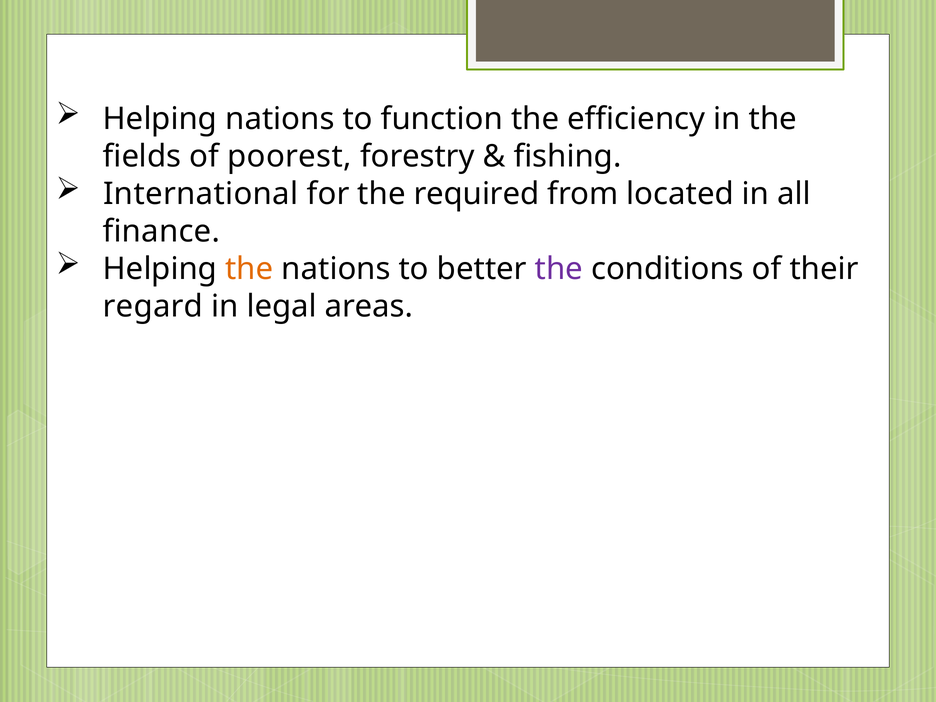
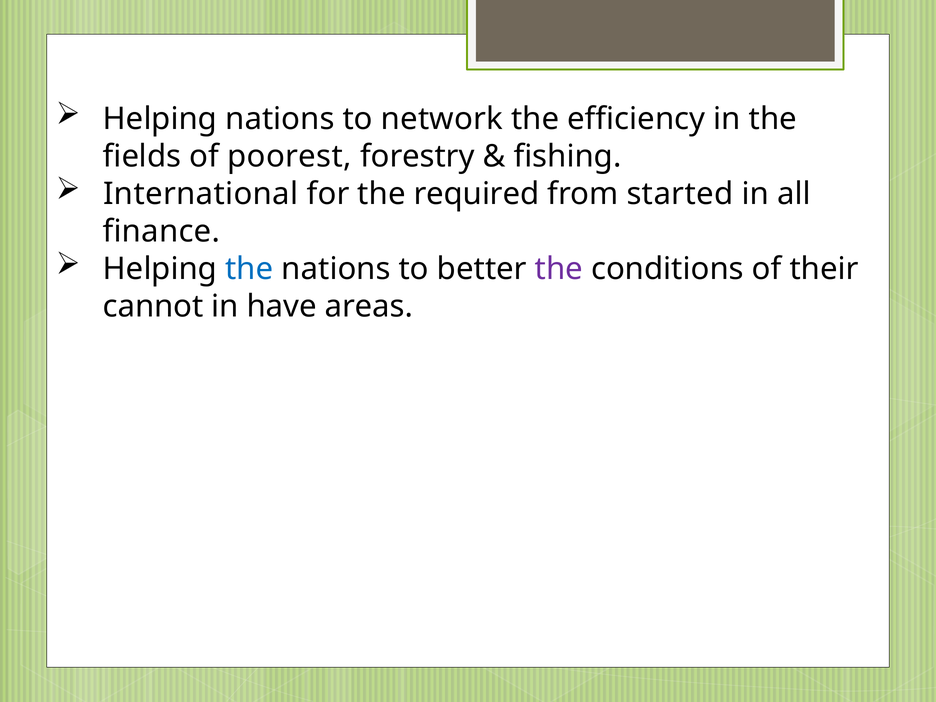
function: function -> network
located: located -> started
the at (249, 269) colour: orange -> blue
regard: regard -> cannot
legal: legal -> have
